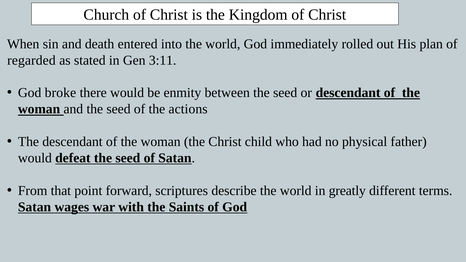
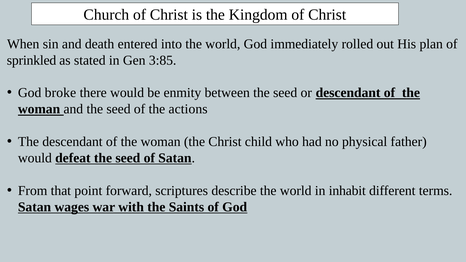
regarded: regarded -> sprinkled
3:11: 3:11 -> 3:85
greatly: greatly -> inhabit
